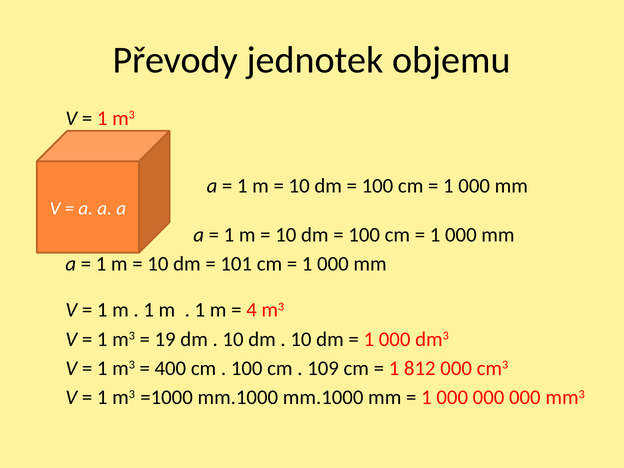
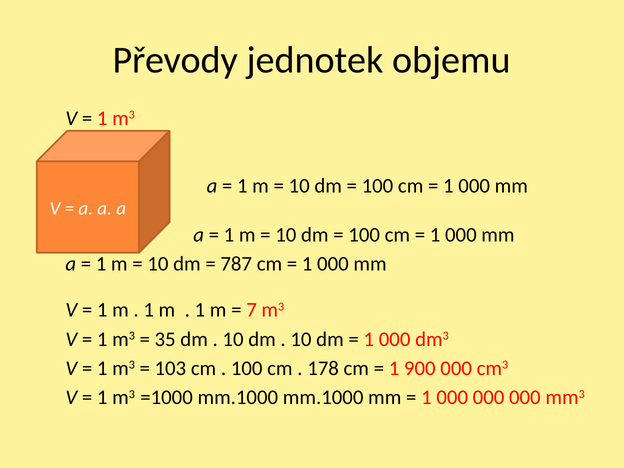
101: 101 -> 787
4: 4 -> 7
19: 19 -> 35
400: 400 -> 103
109: 109 -> 178
812: 812 -> 900
